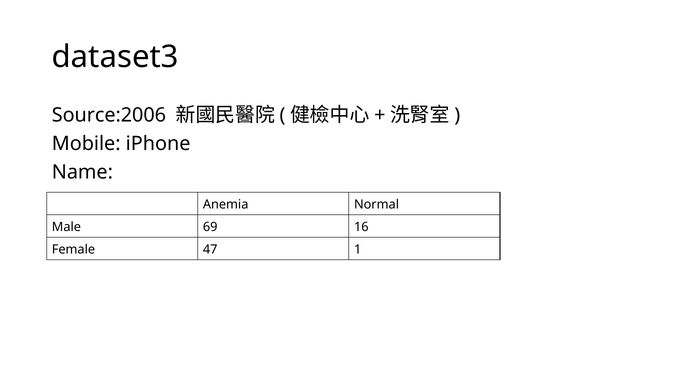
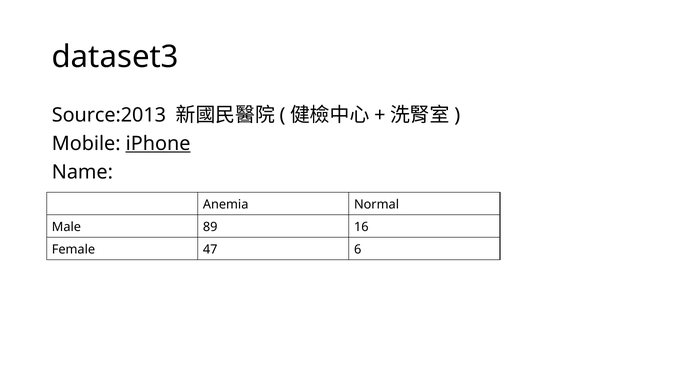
Source:2006: Source:2006 -> Source:2013
iPhone underline: none -> present
69: 69 -> 89
1: 1 -> 6
